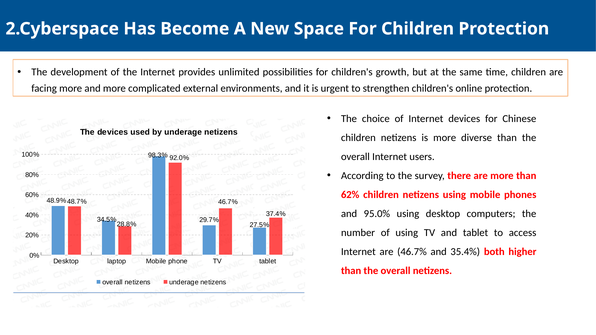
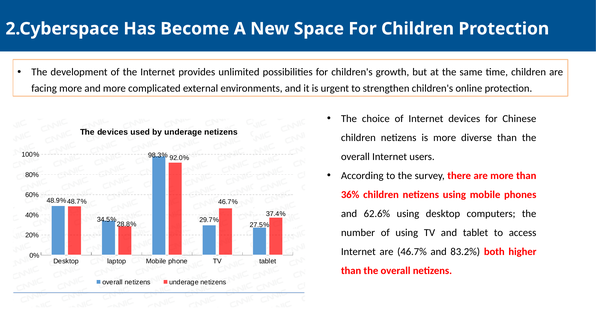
62%: 62% -> 36%
95.0%: 95.0% -> 62.6%
35.4%: 35.4% -> 83.2%
